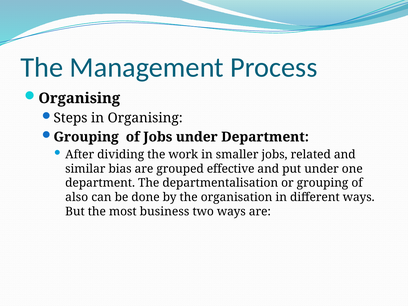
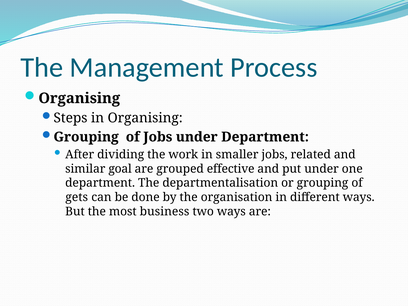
bias: bias -> goal
also: also -> gets
